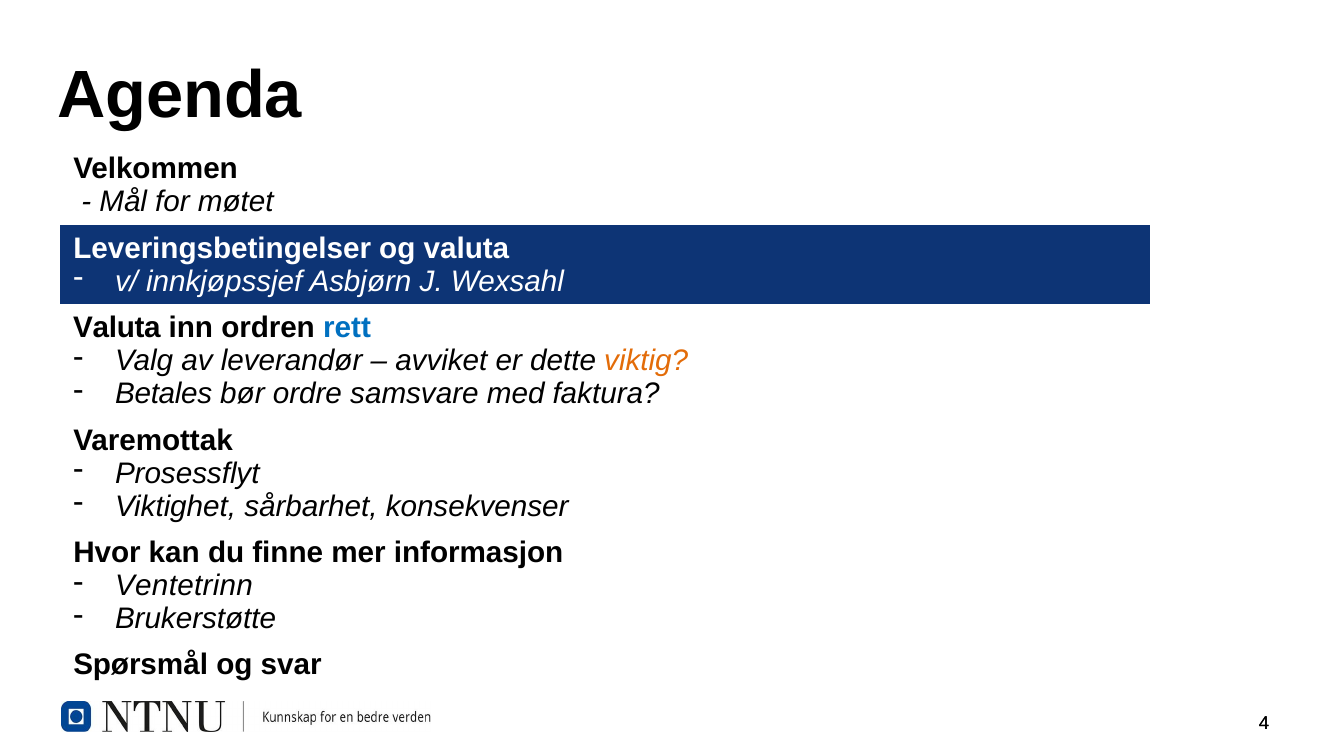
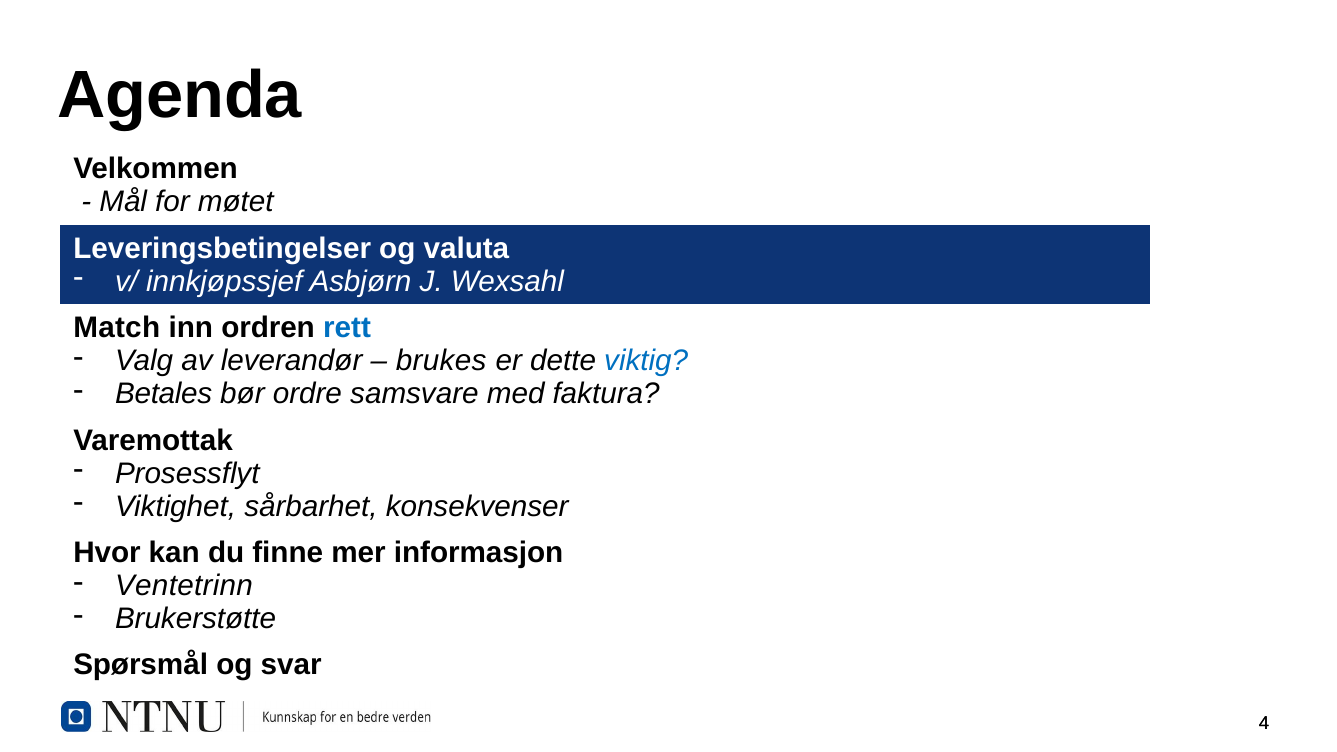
Valuta at (117, 328): Valuta -> Match
avviket: avviket -> brukes
viktig colour: orange -> blue
